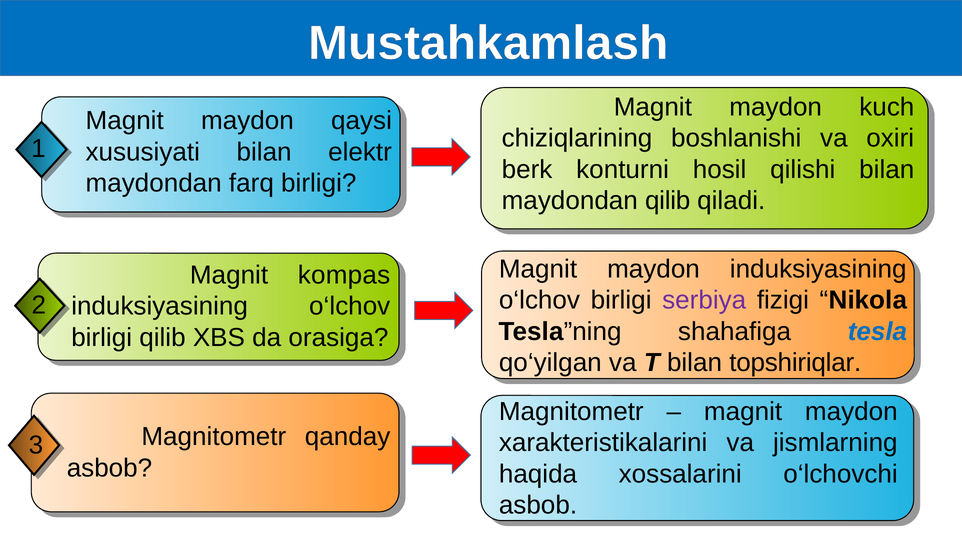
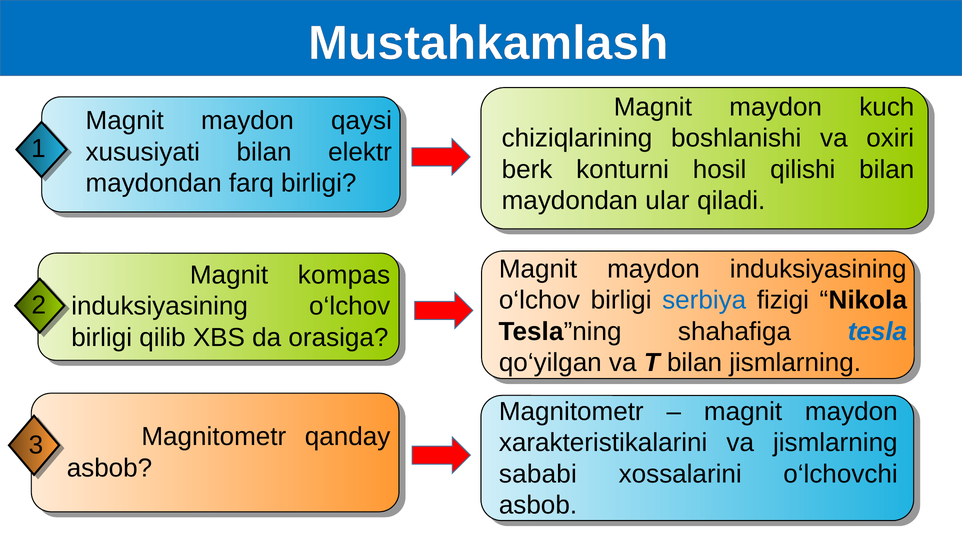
maydondan qilib: qilib -> ular
serbiya colour: purple -> blue
bilan topshiriqlar: topshiriqlar -> jismlarning
haqida: haqida -> sababi
